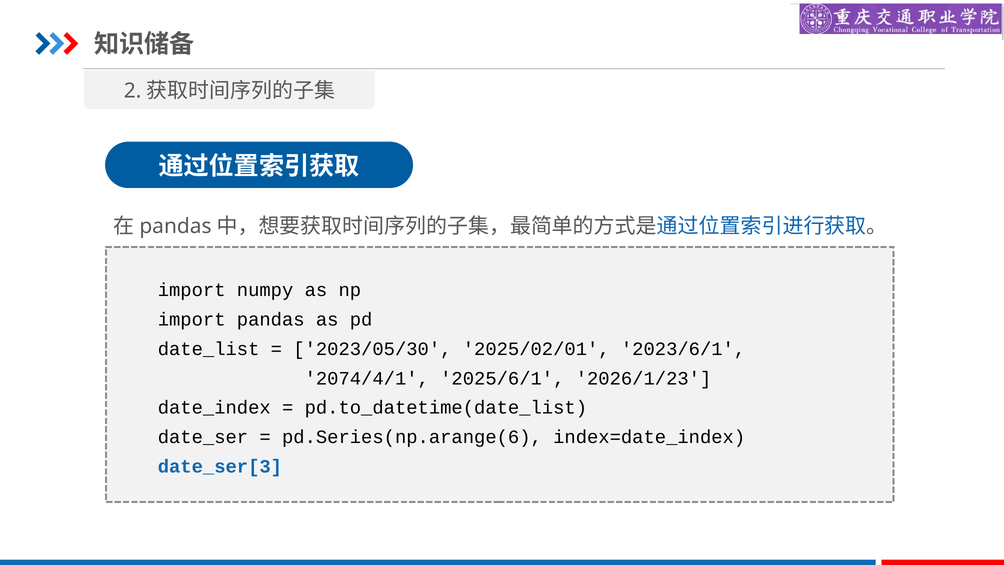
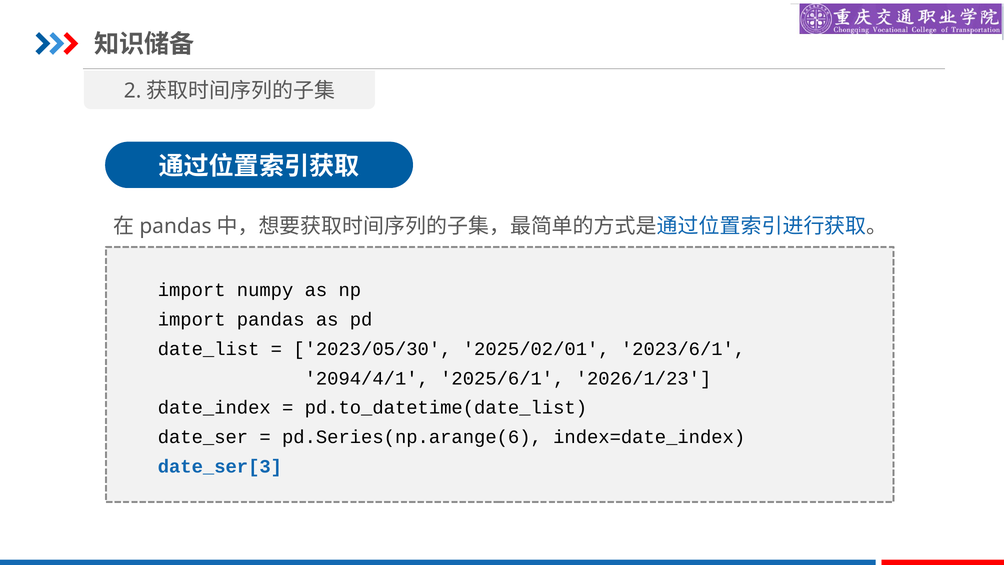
2074/4/1: 2074/4/1 -> 2094/4/1
